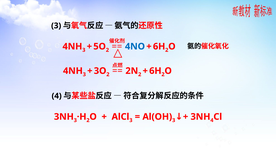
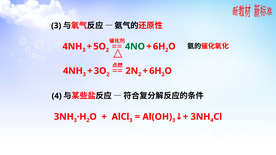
4NO colour: blue -> green
